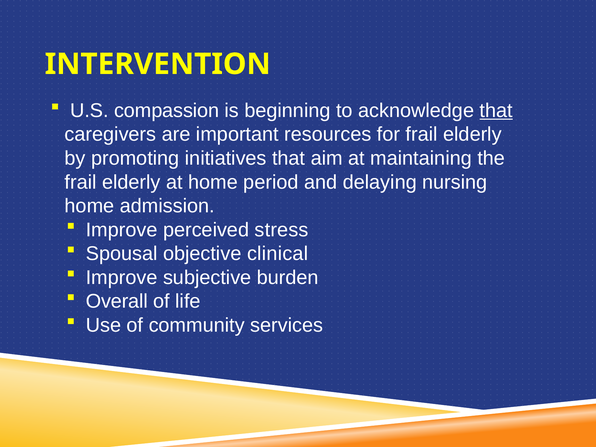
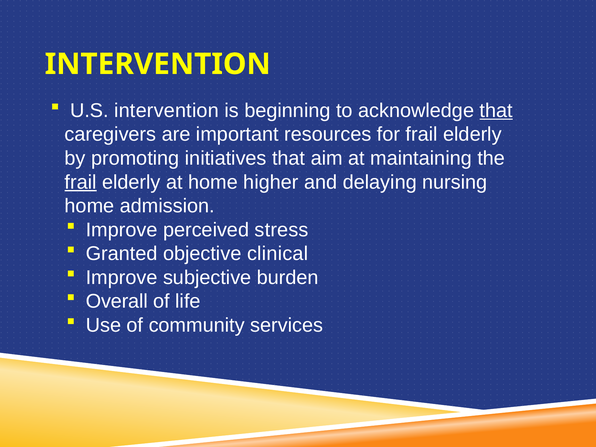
U.S compassion: compassion -> intervention
frail at (81, 182) underline: none -> present
period: period -> higher
Spousal: Spousal -> Granted
